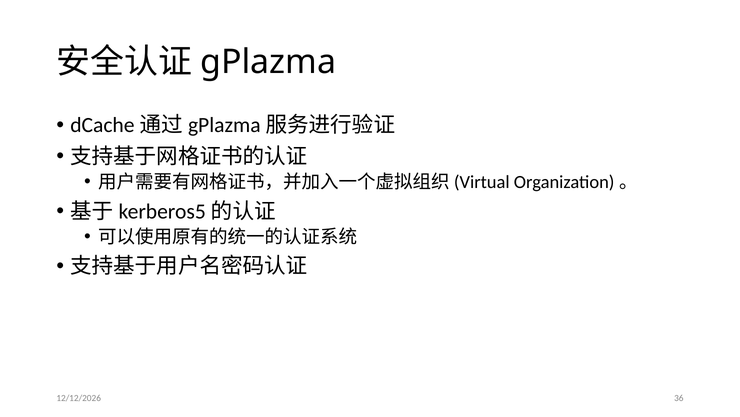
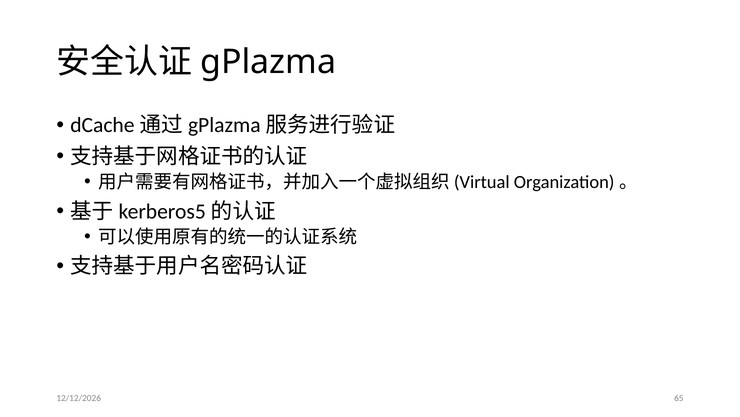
36: 36 -> 65
